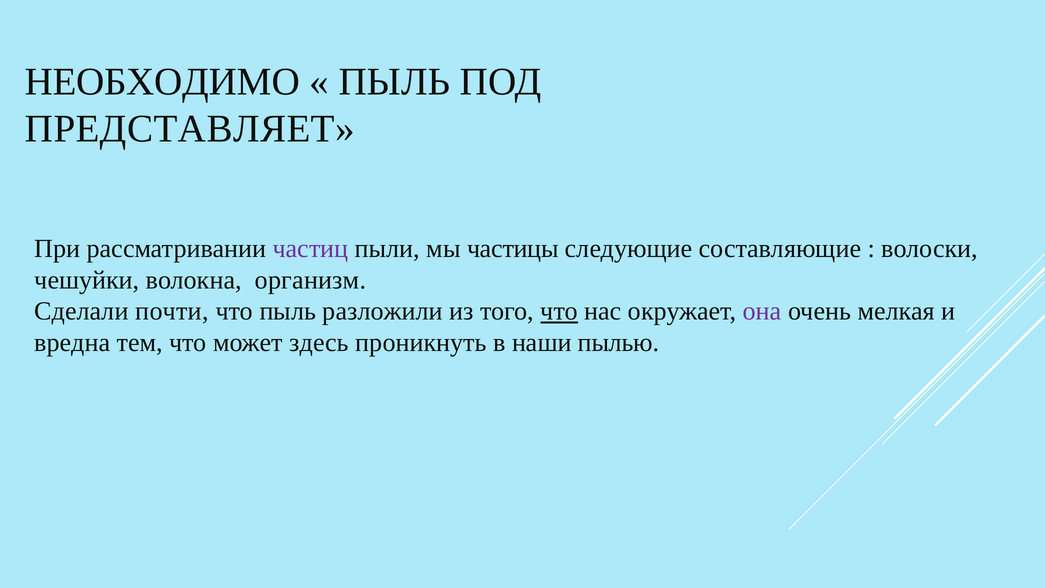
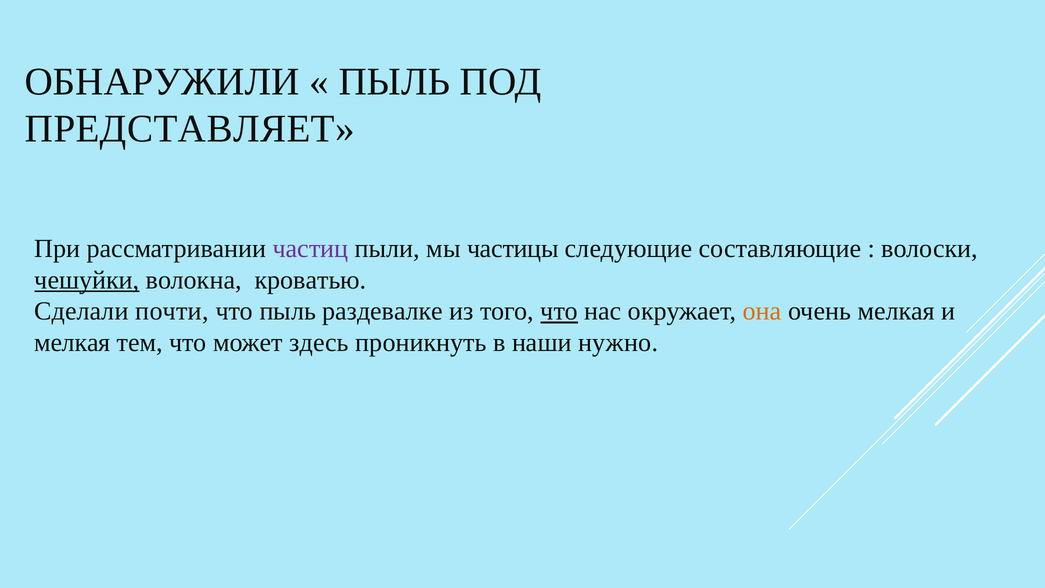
НЕОБХОДИМО: НЕОБХОДИМО -> ОБНАРУЖИЛИ
чешуйки underline: none -> present
организм: организм -> кроватью
разложили: разложили -> раздевалке
она colour: purple -> orange
вредна at (72, 343): вредна -> мелкая
пылью: пылью -> нужно
